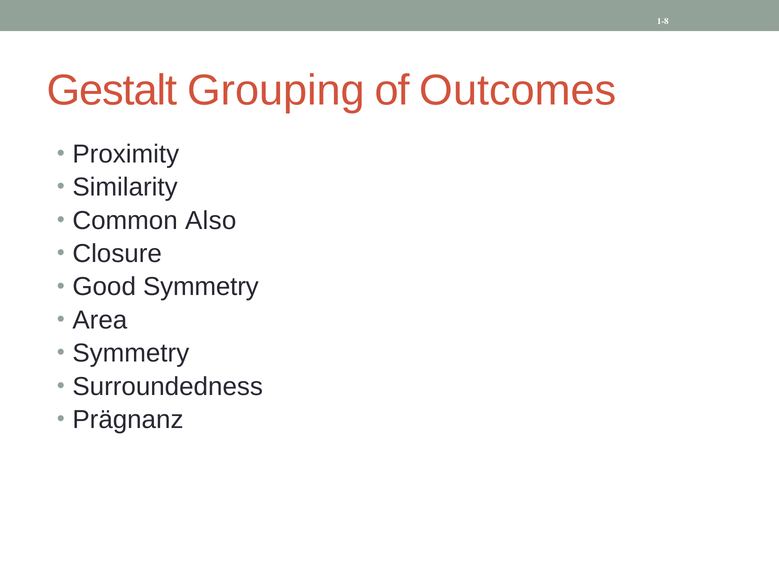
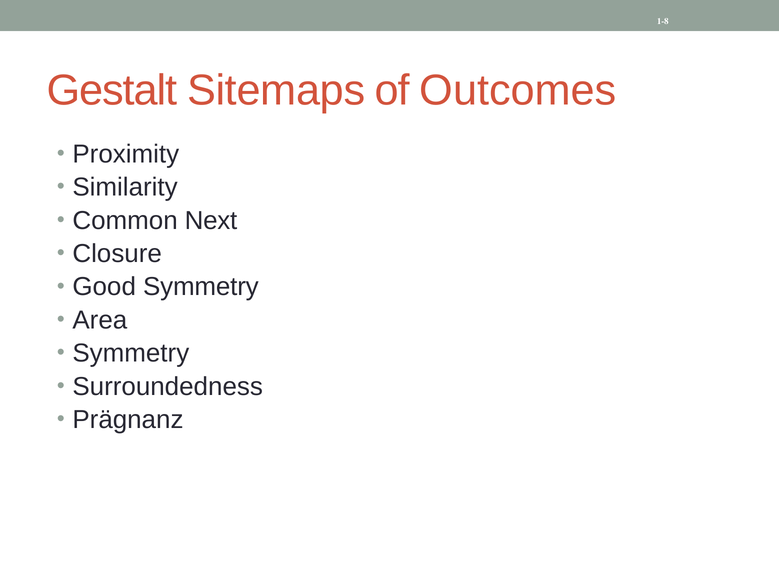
Grouping: Grouping -> Sitemaps
Also: Also -> Next
